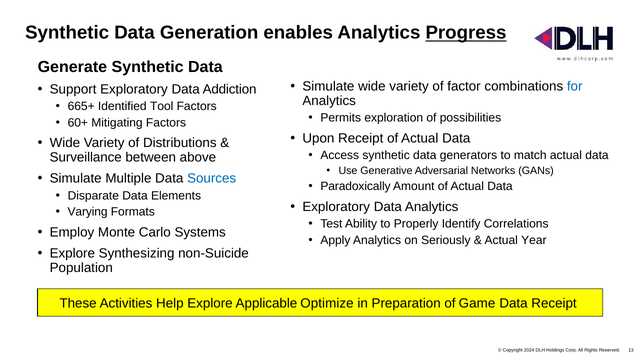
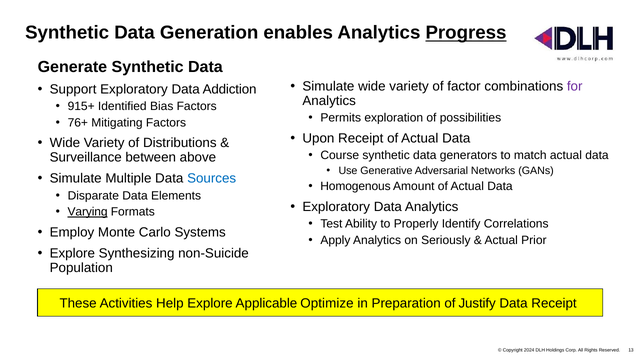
for colour: blue -> purple
665+: 665+ -> 915+
Tool: Tool -> Bias
60+: 60+ -> 76+
Access: Access -> Course
Paradoxically: Paradoxically -> Homogenous
Varying underline: none -> present
Year: Year -> Prior
Game: Game -> Justify
